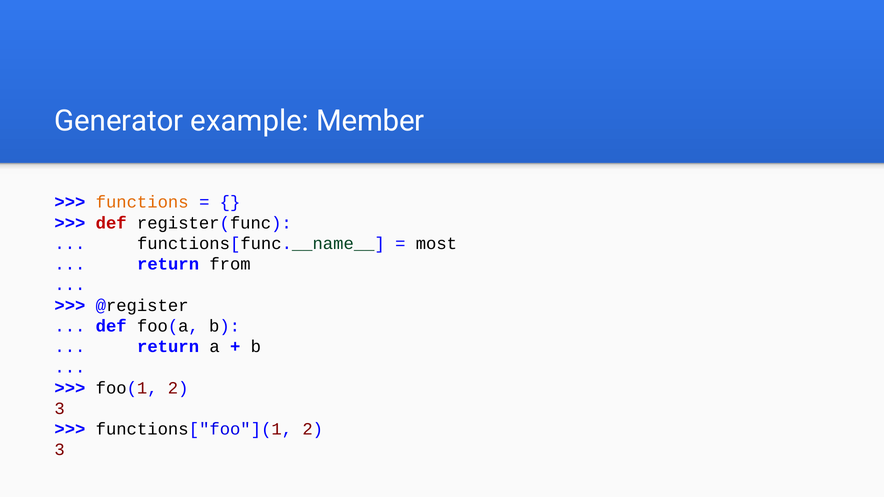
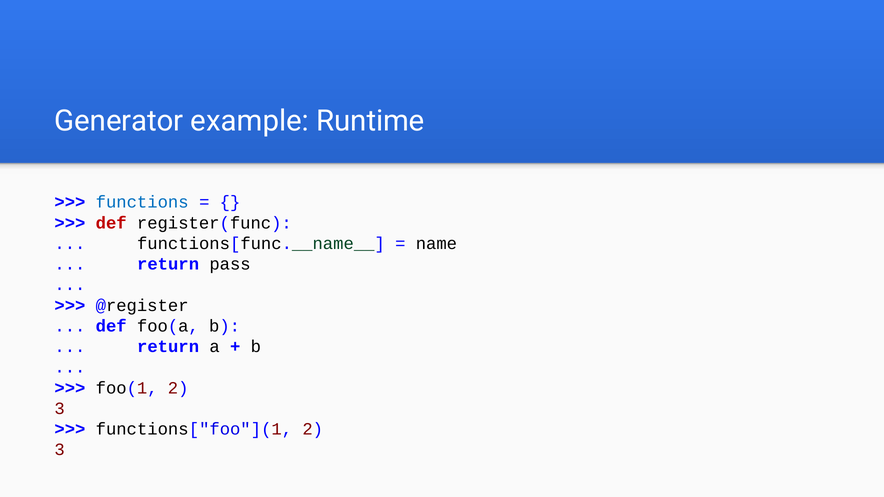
Member: Member -> Runtime
functions colour: orange -> blue
most: most -> name
from: from -> pass
